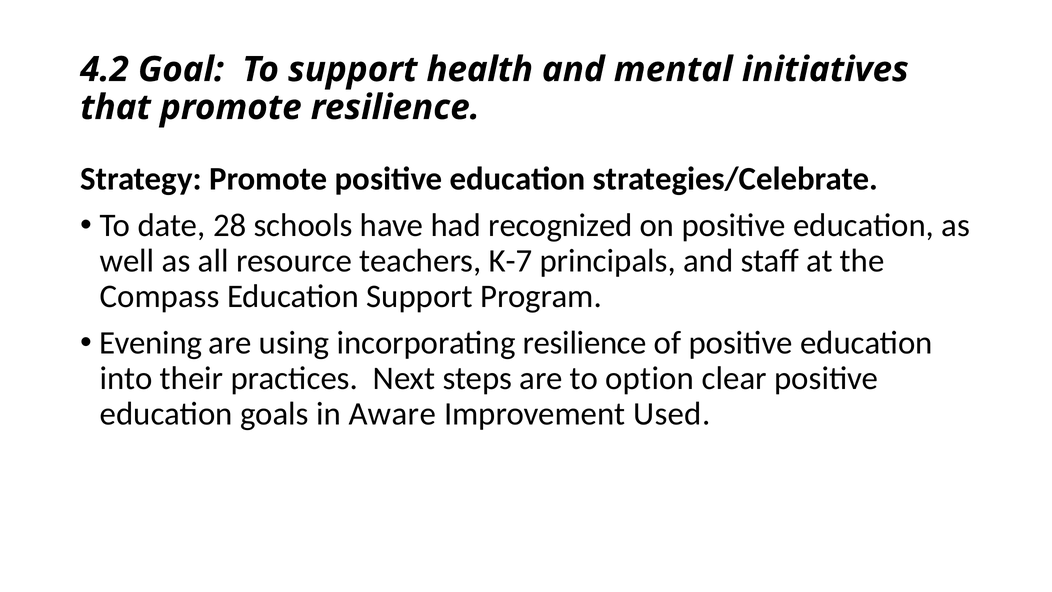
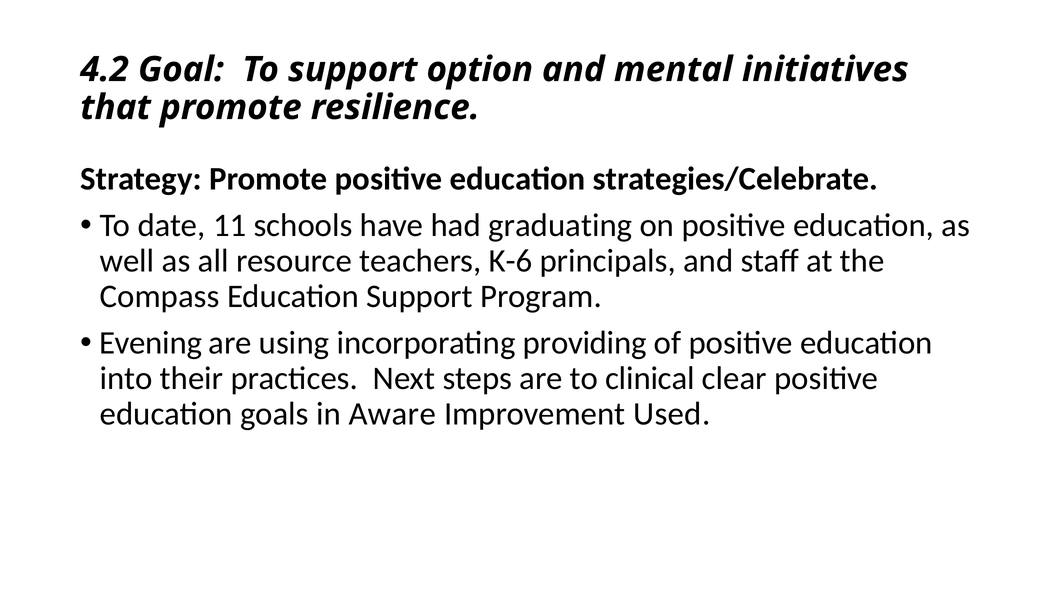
health: health -> option
28: 28 -> 11
recognized: recognized -> graduating
K-7: K-7 -> K-6
incorporating resilience: resilience -> providing
option: option -> clinical
